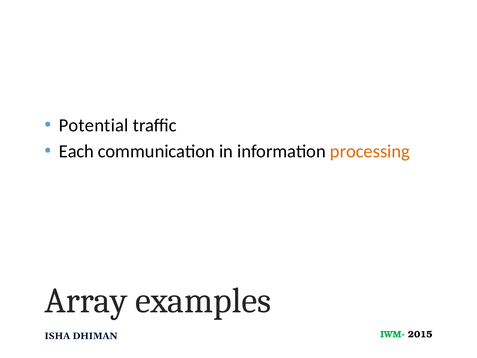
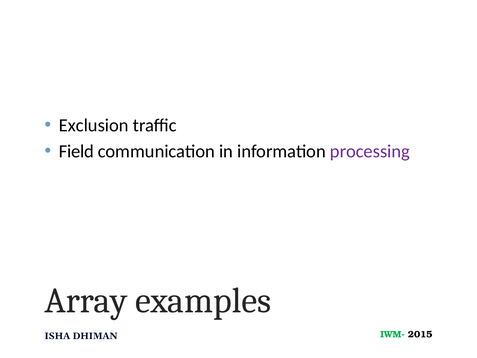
Potential: Potential -> Exclusion
Each: Each -> Field
processing colour: orange -> purple
